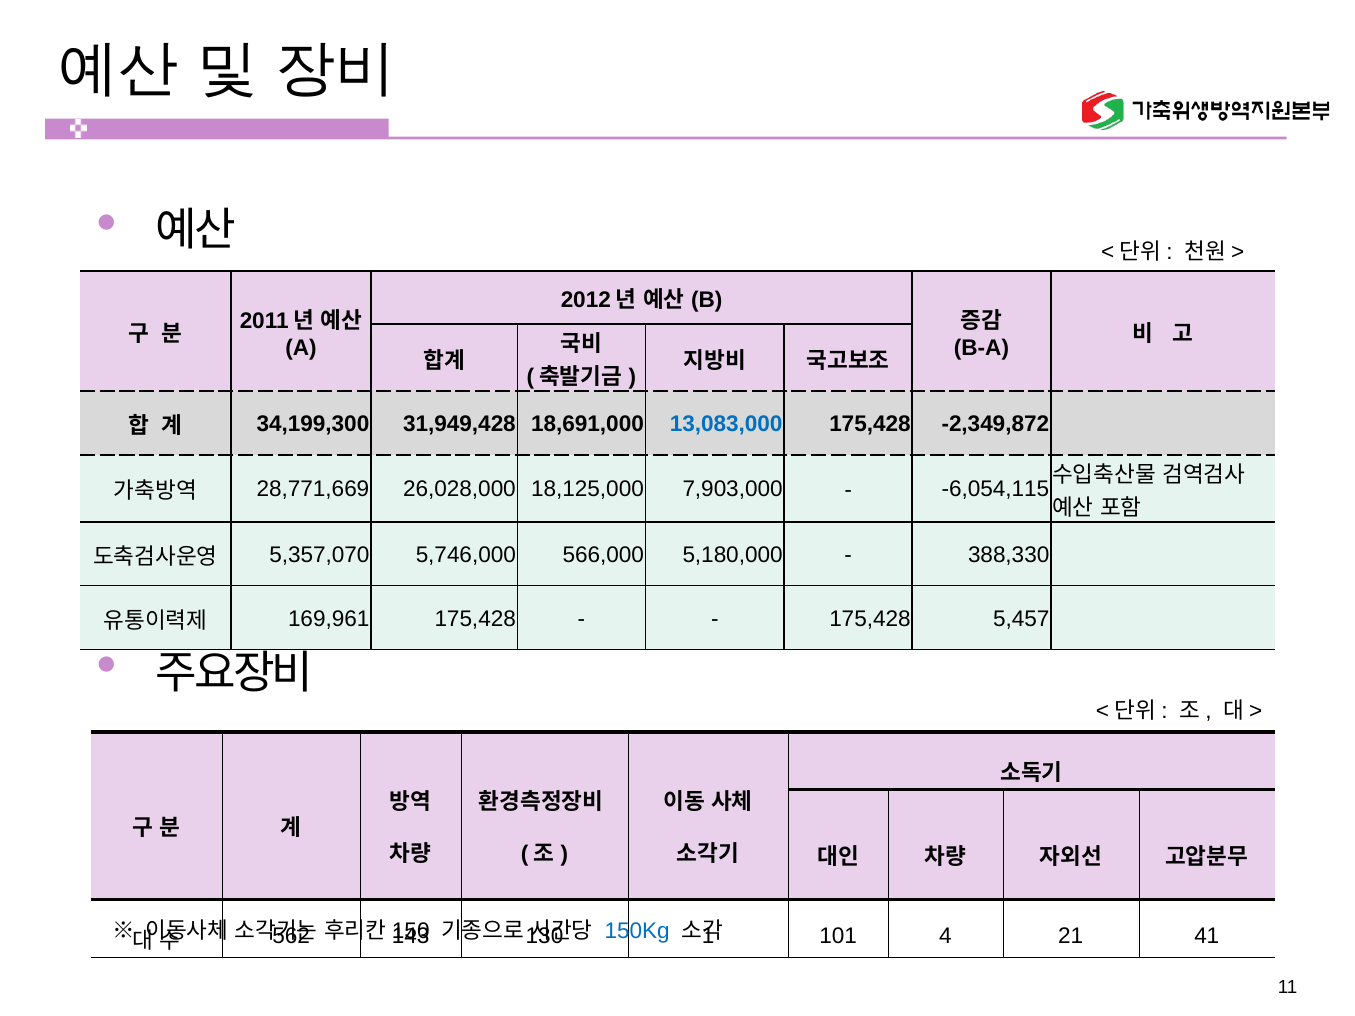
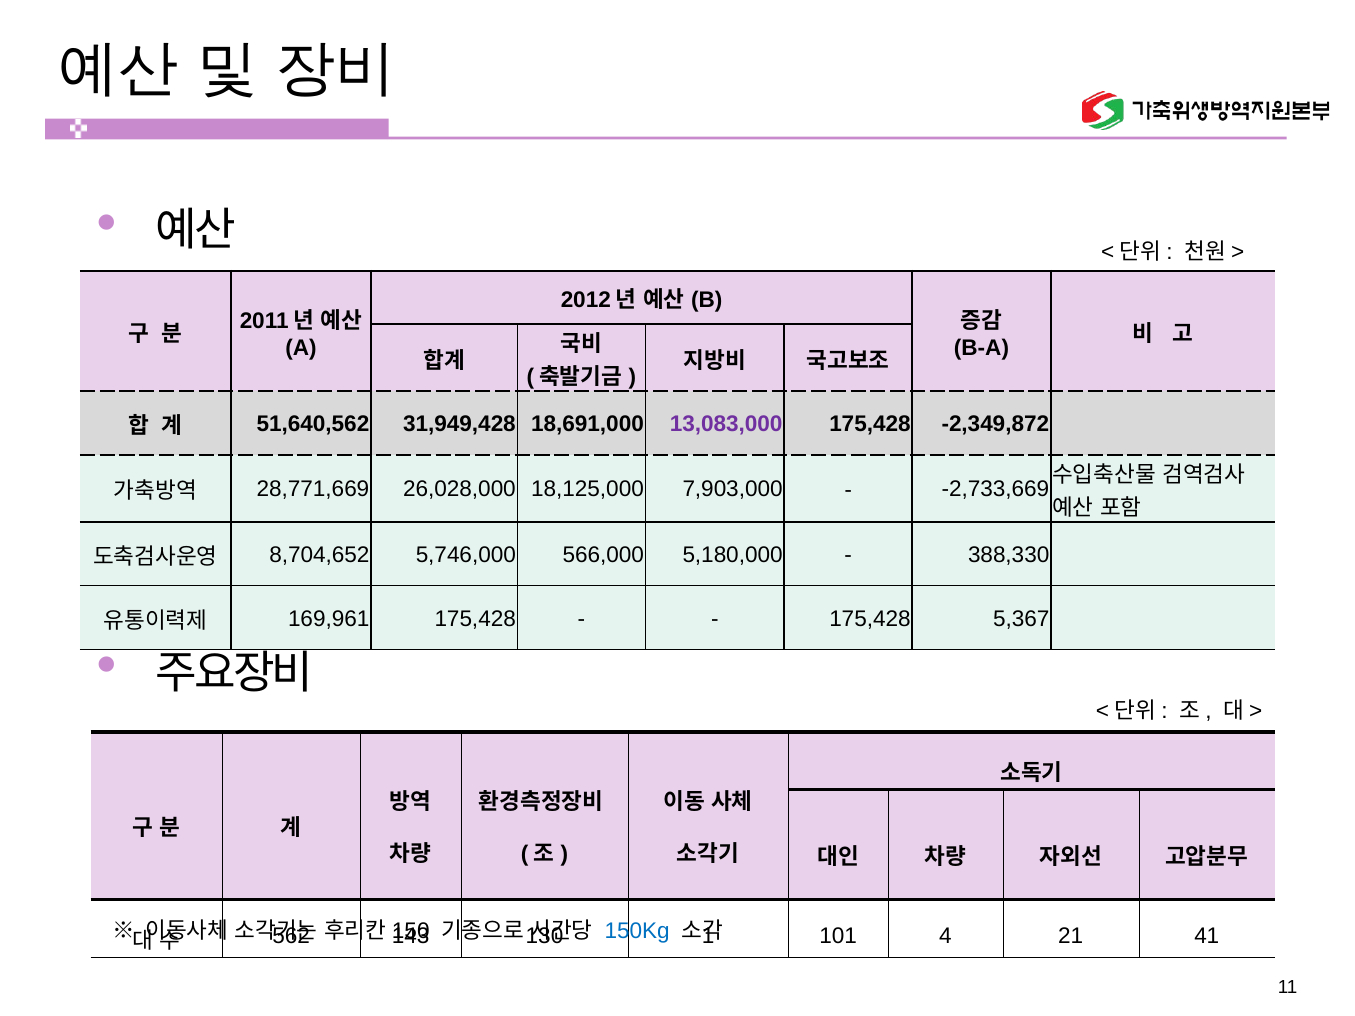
34,199,300: 34,199,300 -> 51,640,562
13,083,000 colour: blue -> purple
-6,054,115: -6,054,115 -> -2,733,669
5,357,070: 5,357,070 -> 8,704,652
5,457: 5,457 -> 5,367
